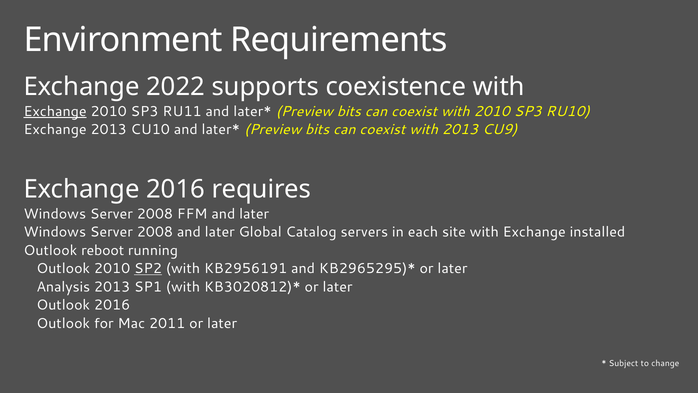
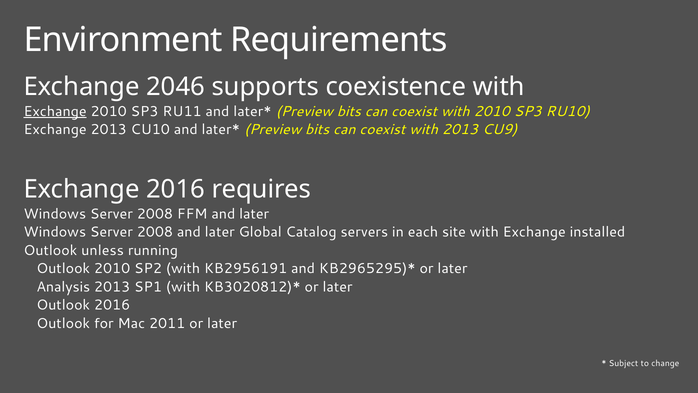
2022: 2022 -> 2046
reboot: reboot -> unless
SP2 underline: present -> none
